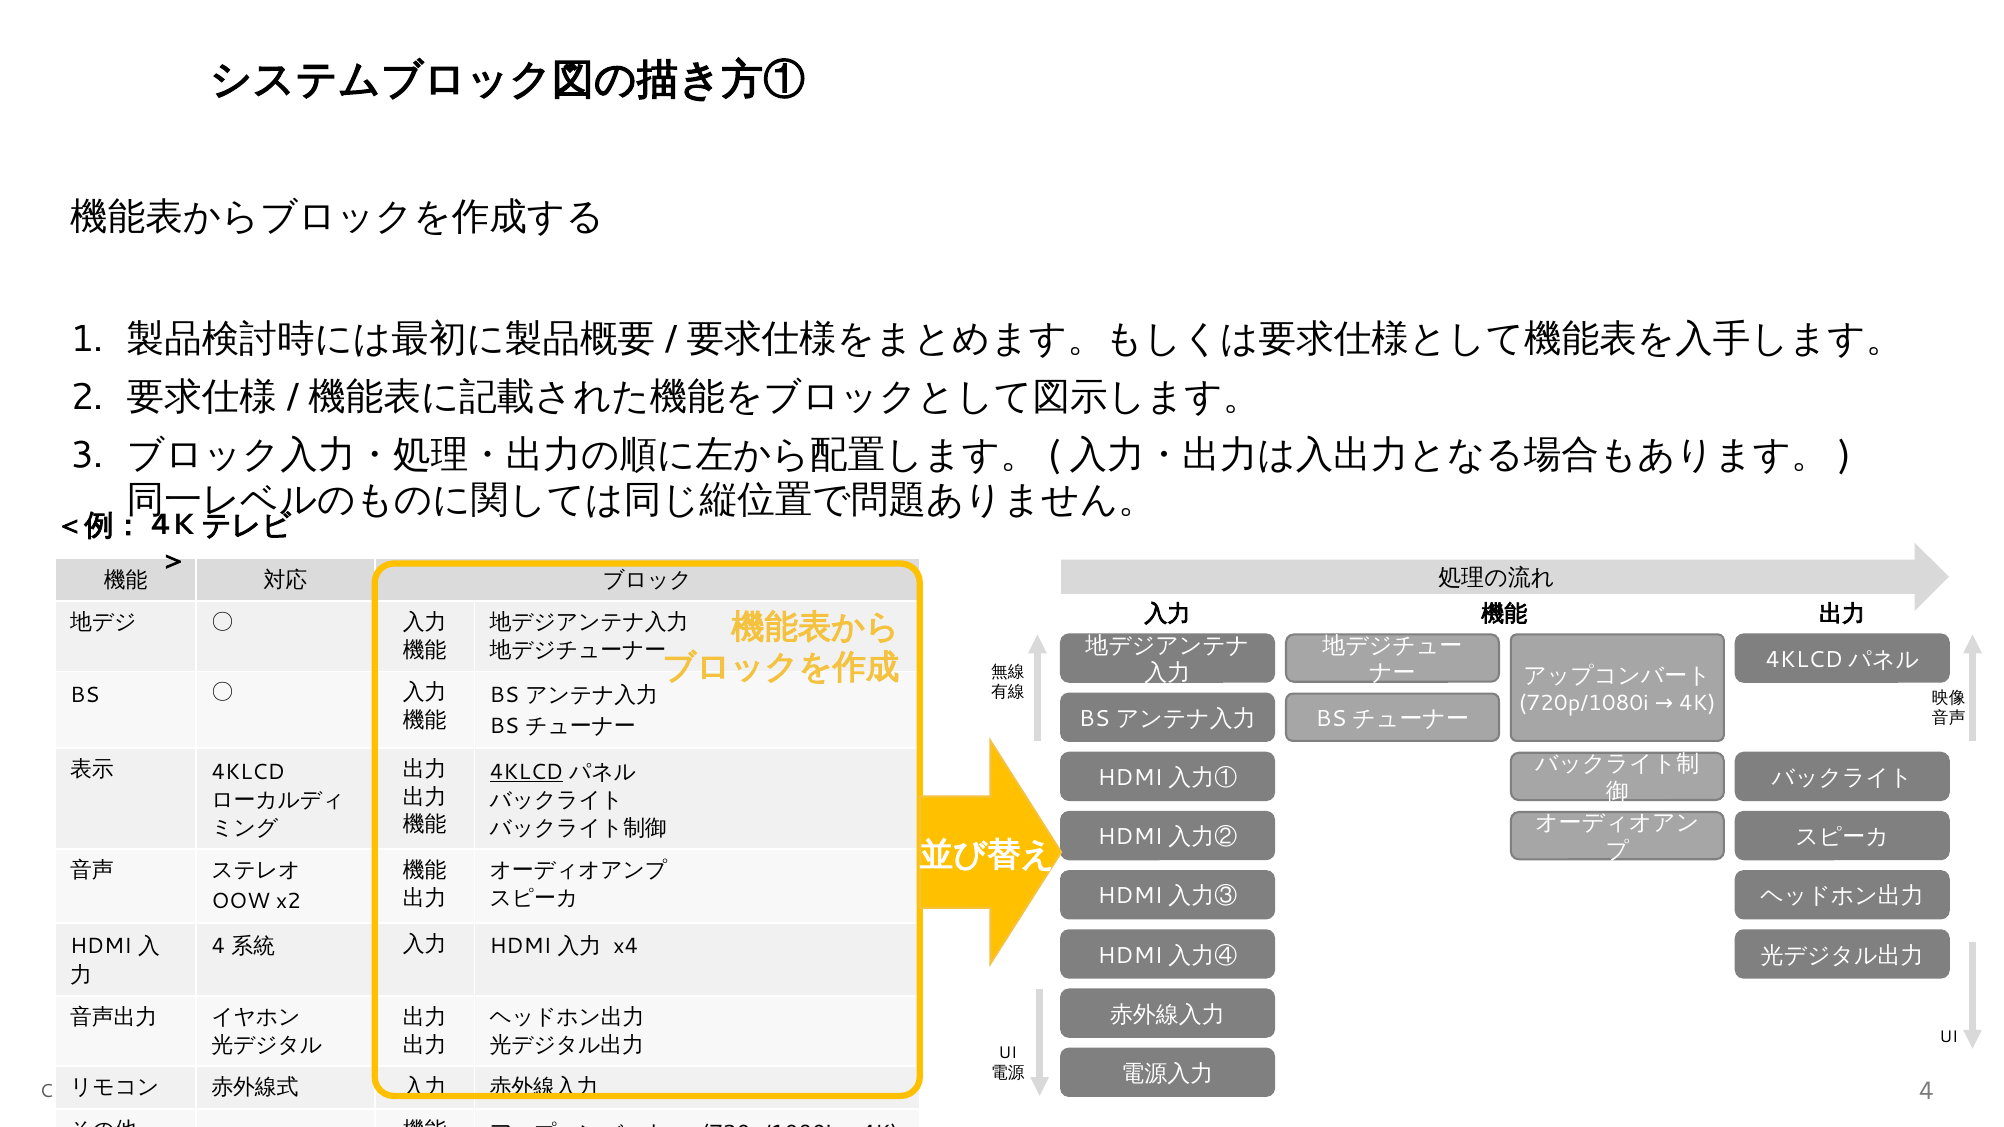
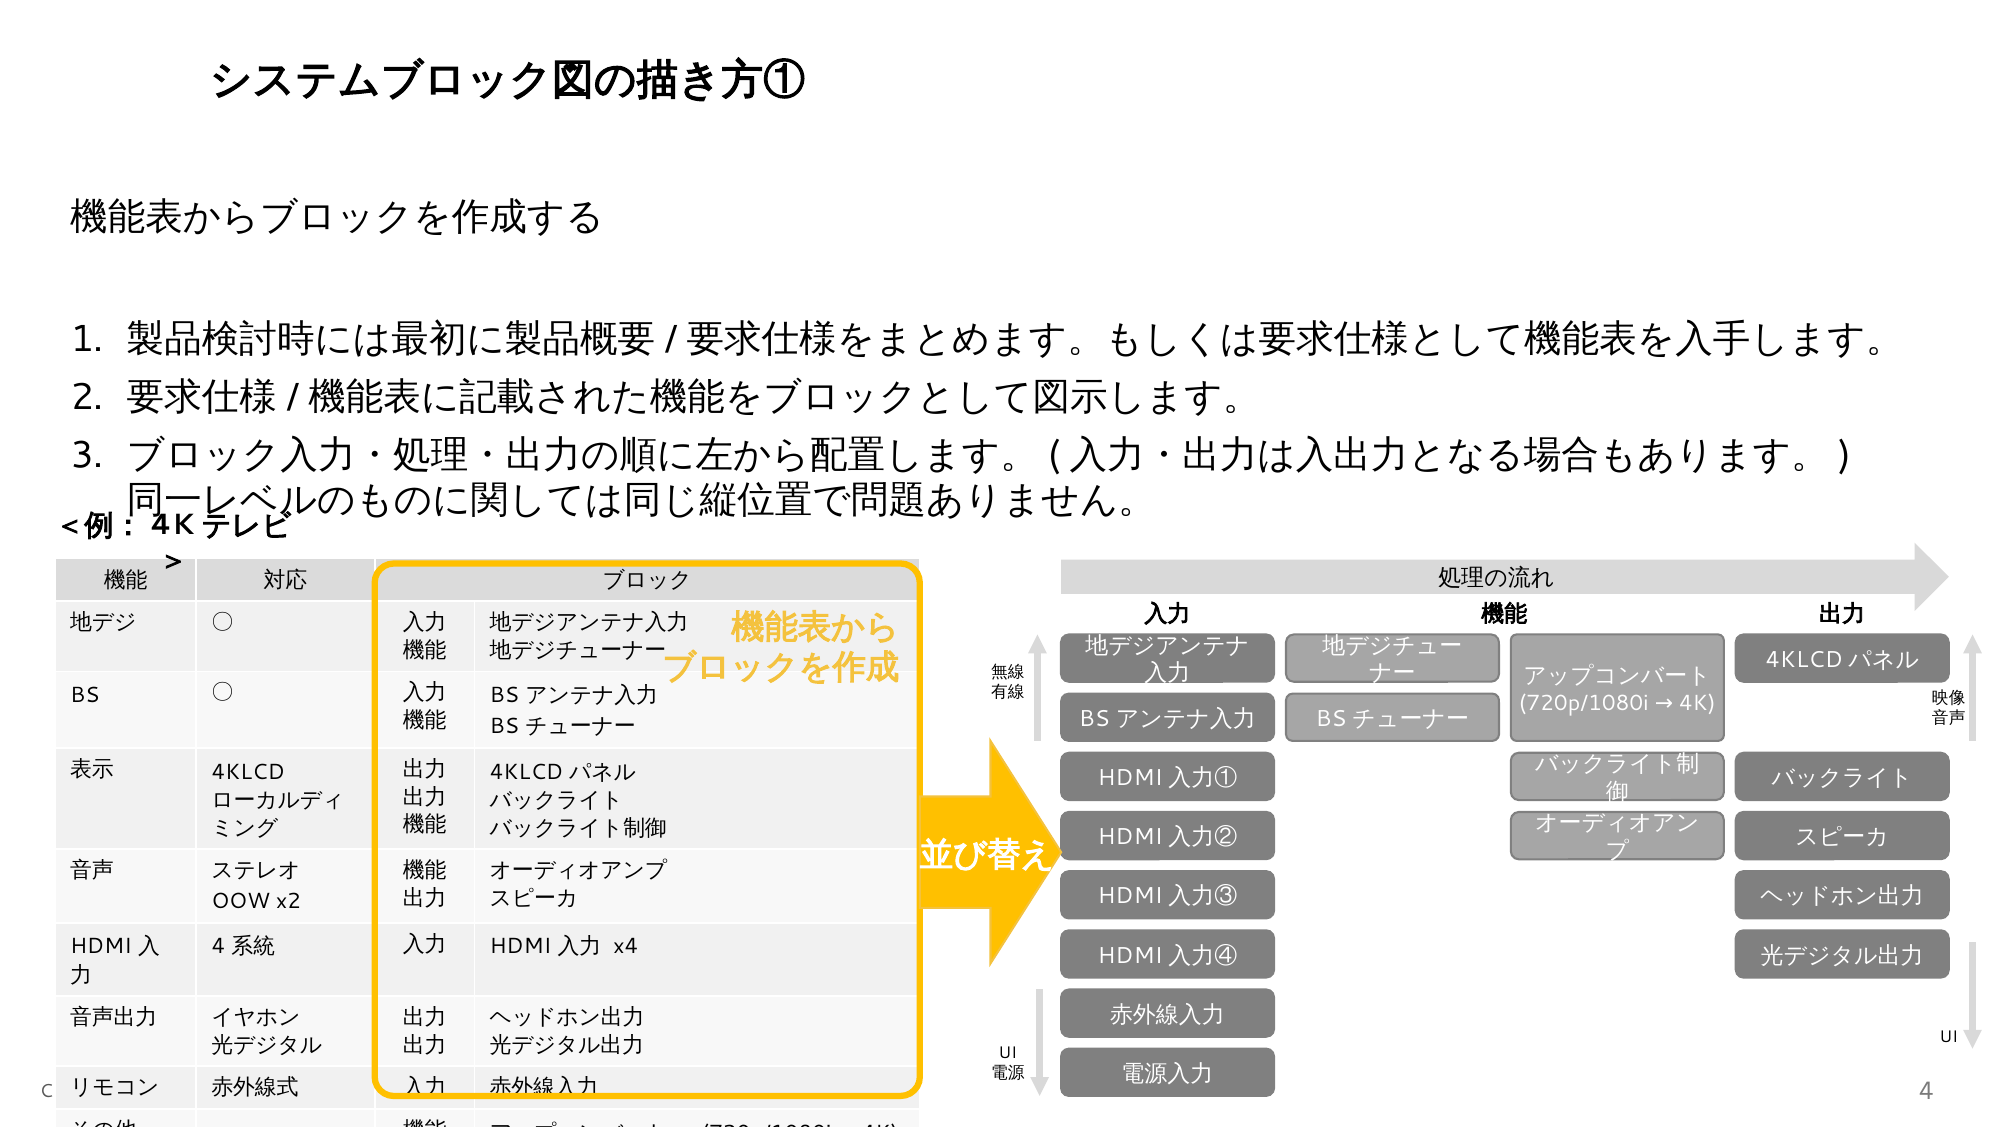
4KLCD at (526, 772) underline: present -> none
